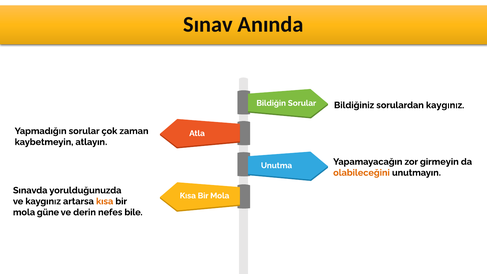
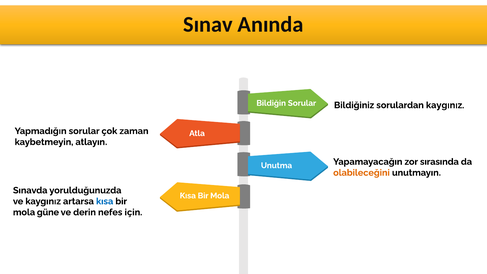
girmeyin: girmeyin -> sırasında
kısa at (105, 201) colour: orange -> blue
bile: bile -> için
